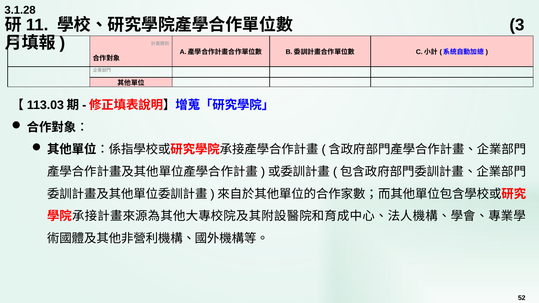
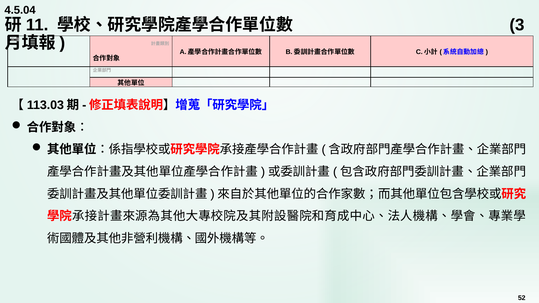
3.1.28: 3.1.28 -> 4.5.04
